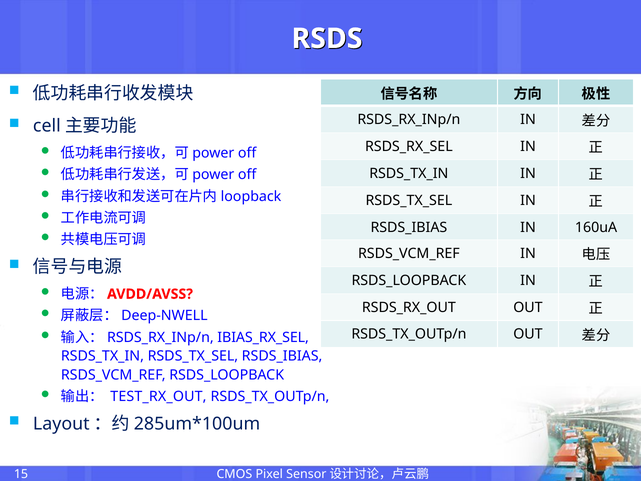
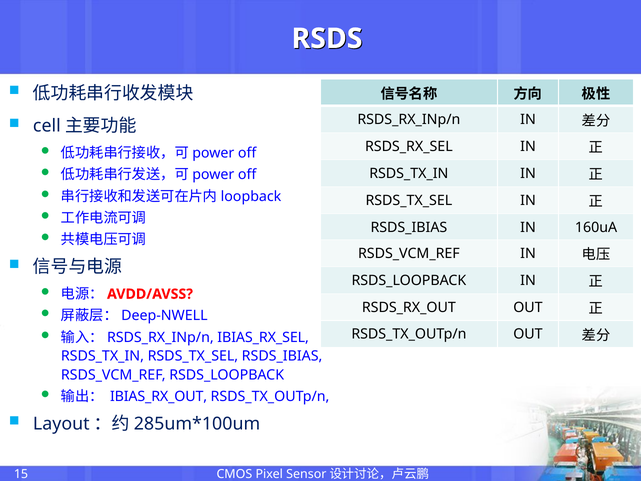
TEST_RX_OUT: TEST_RX_OUT -> IBIAS_RX_OUT
